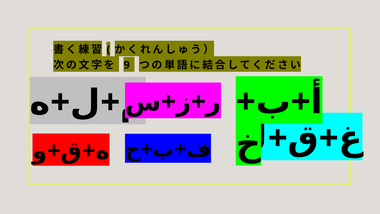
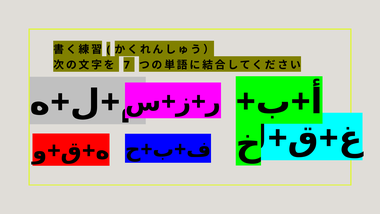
9: 9 -> 7
